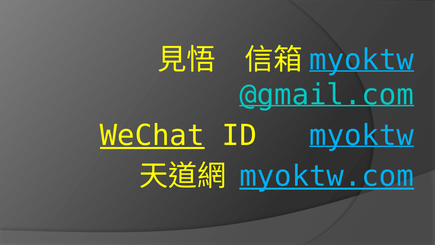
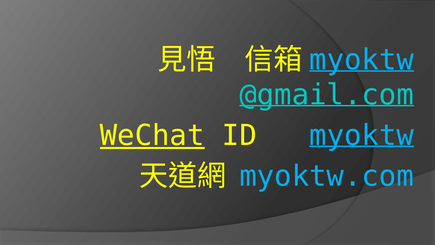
myoktw.com underline: present -> none
